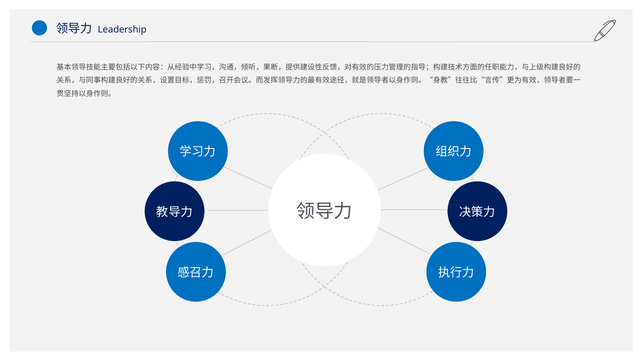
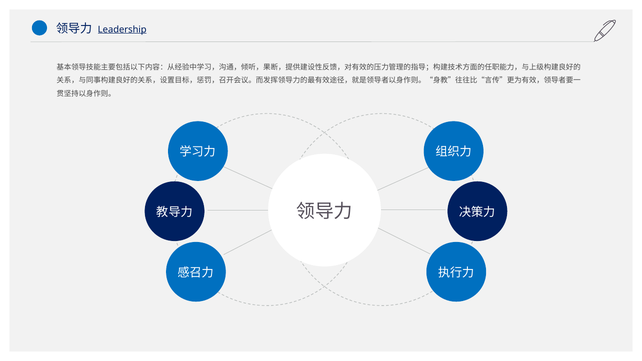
Leadership underline: none -> present
